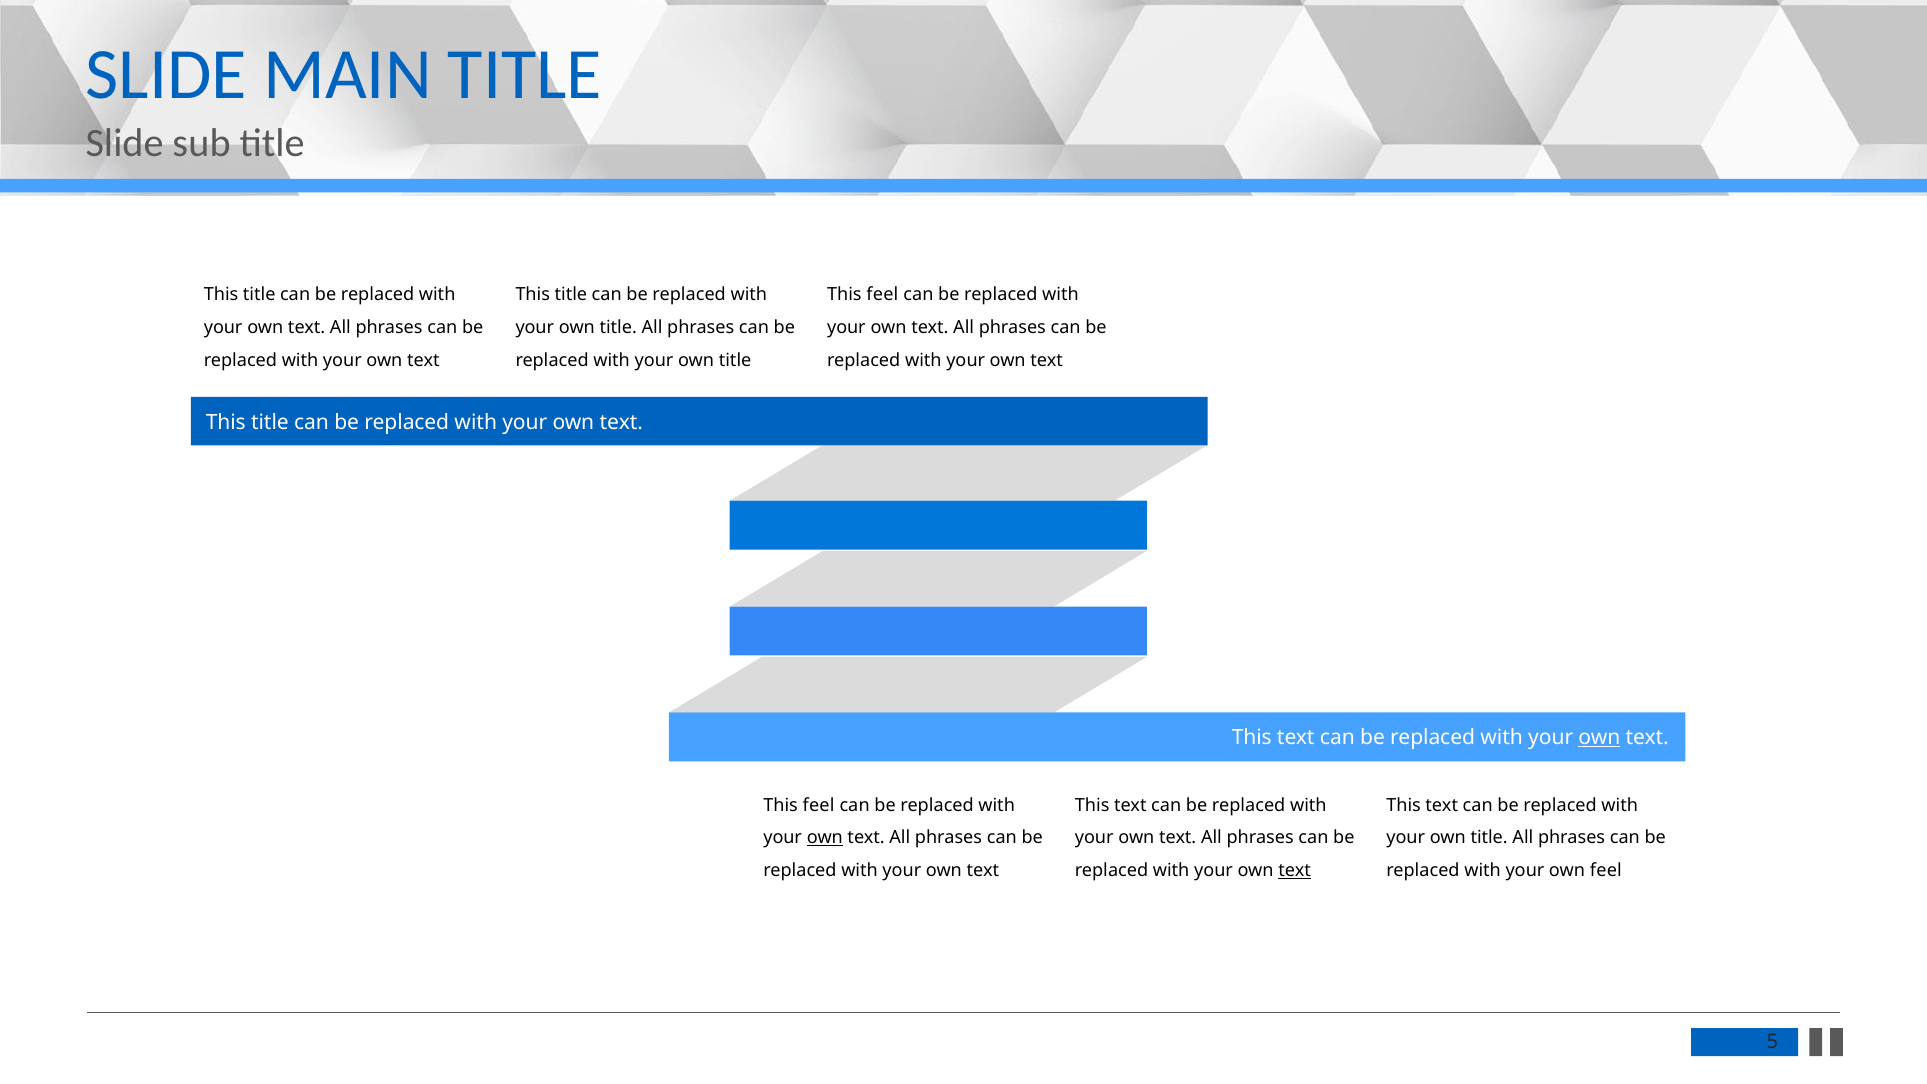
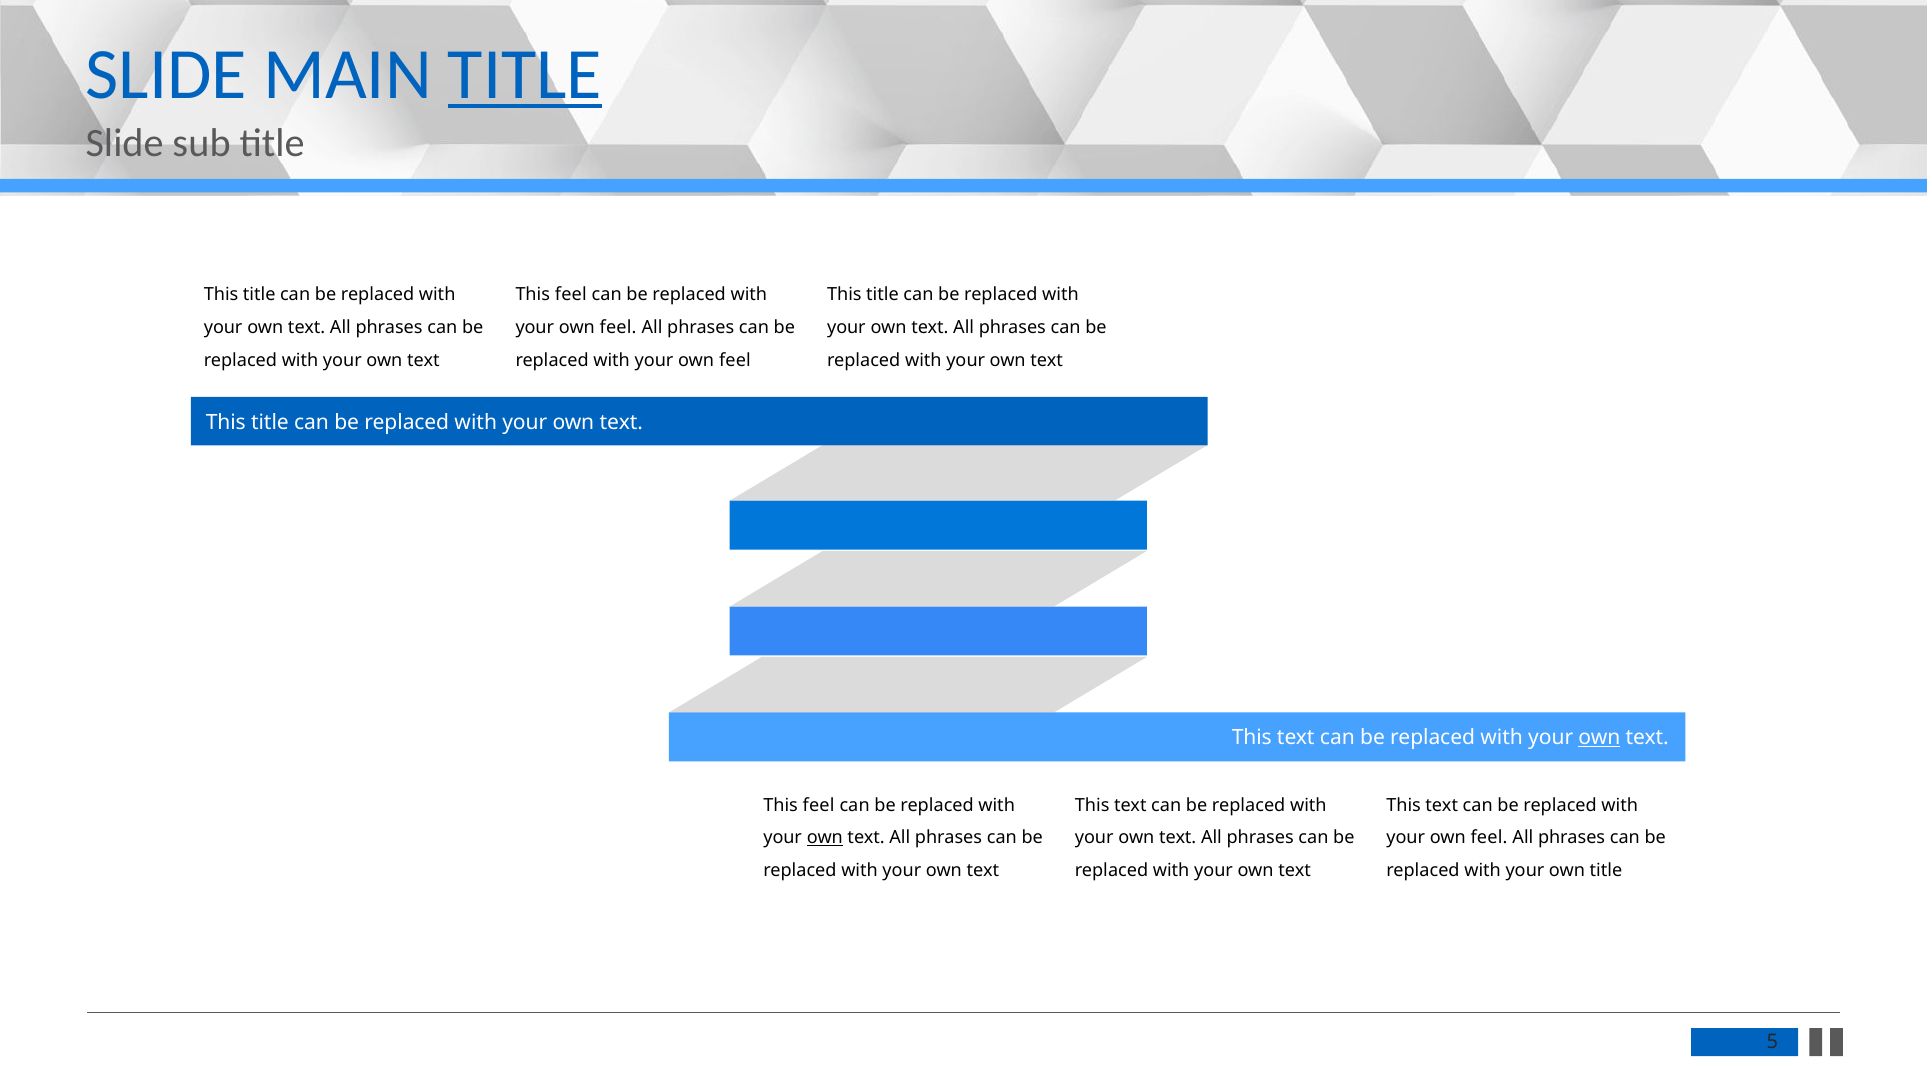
TITLE at (525, 75) underline: none -> present
title at (571, 295): title -> feel
feel at (882, 295): feel -> title
title at (618, 328): title -> feel
title at (735, 360): title -> feel
title at (1489, 838): title -> feel
text at (1295, 871) underline: present -> none
own feel: feel -> title
